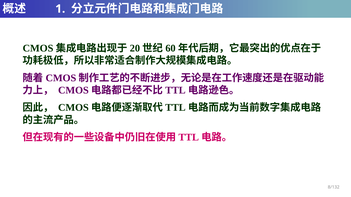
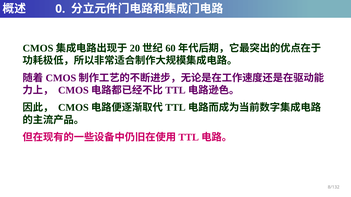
1: 1 -> 0
